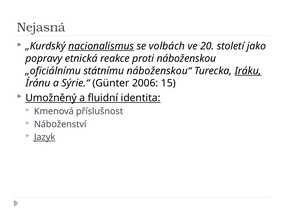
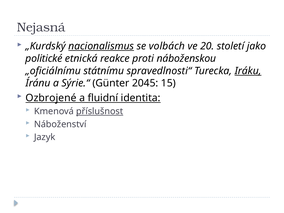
popravy: popravy -> politické
náboženskou“: náboženskou“ -> spravedlnosti“
2006: 2006 -> 2045
Umožněný: Umožněný -> Ozbrojené
příslušnost underline: none -> present
Jazyk underline: present -> none
